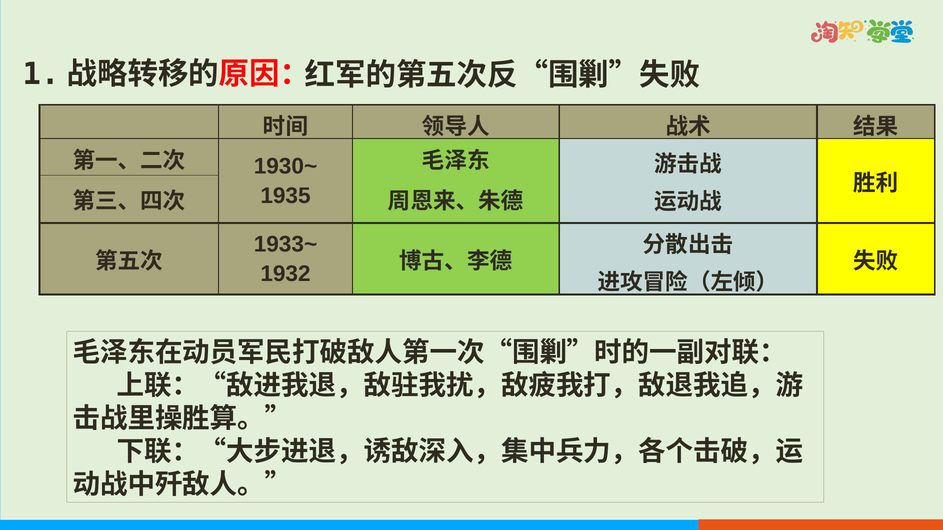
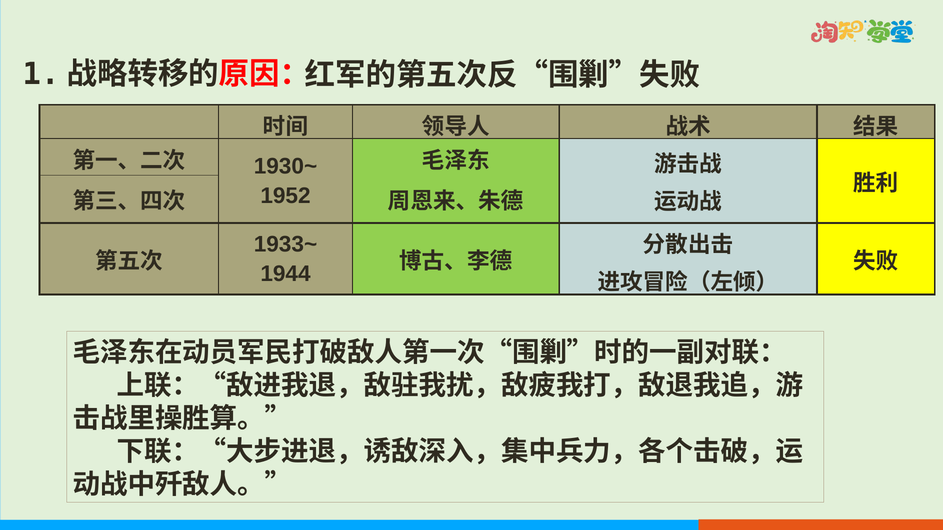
1935: 1935 -> 1952
1932: 1932 -> 1944
